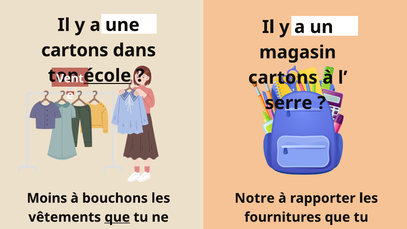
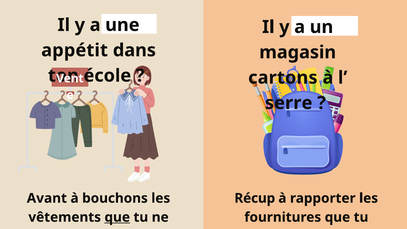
cartons at (75, 50): cartons -> appétit
école underline: present -> none
Moins: Moins -> Avant
Notre: Notre -> Récup
